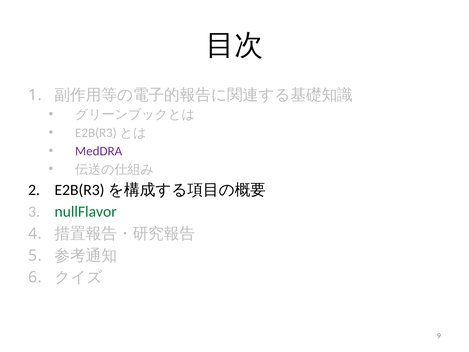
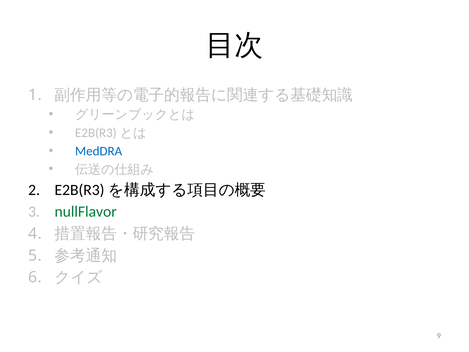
MedDRA colour: purple -> blue
